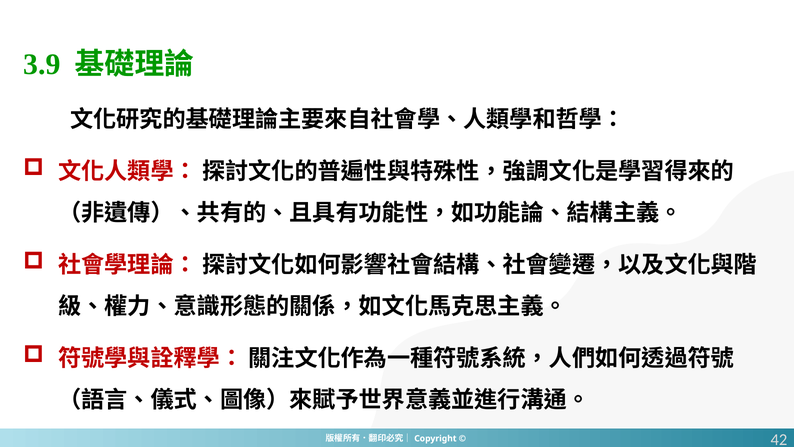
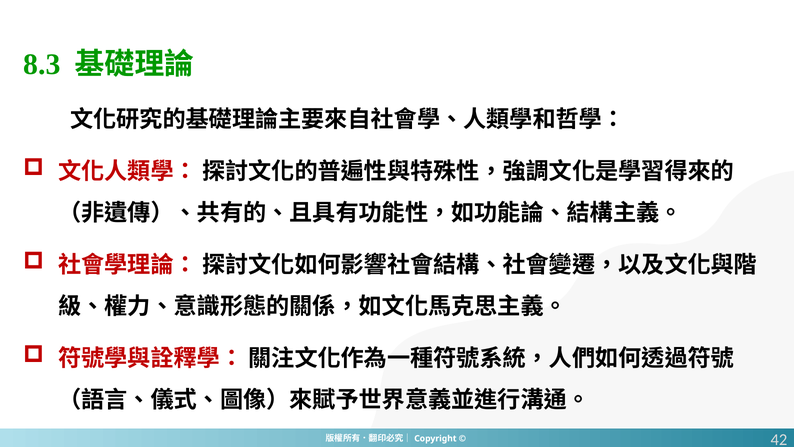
3.9: 3.9 -> 8.3
